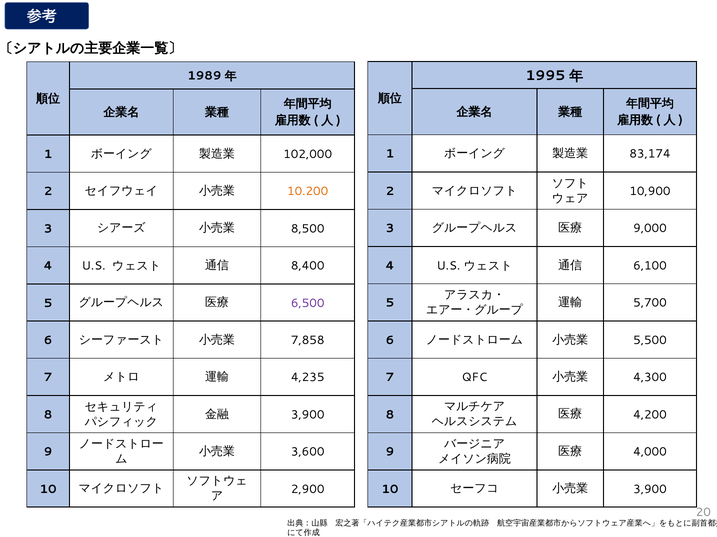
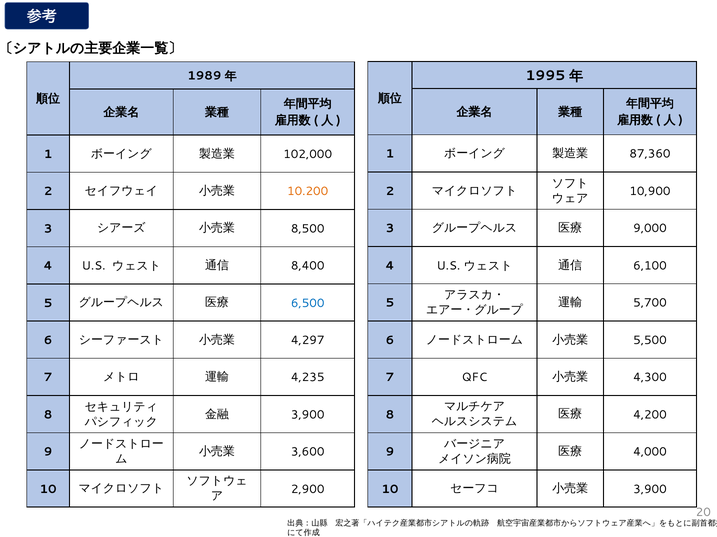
83,174: 83,174 -> 87,360
6,500 colour: purple -> blue
7,858: 7,858 -> 4,297
